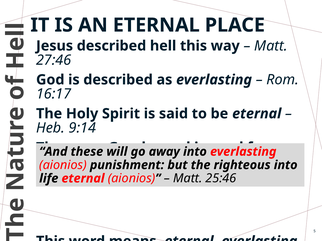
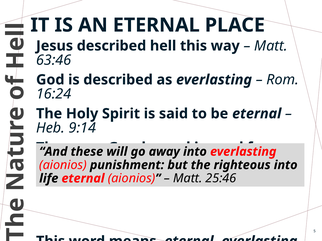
27:46: 27:46 -> 63:46
16:17: 16:17 -> 16:24
